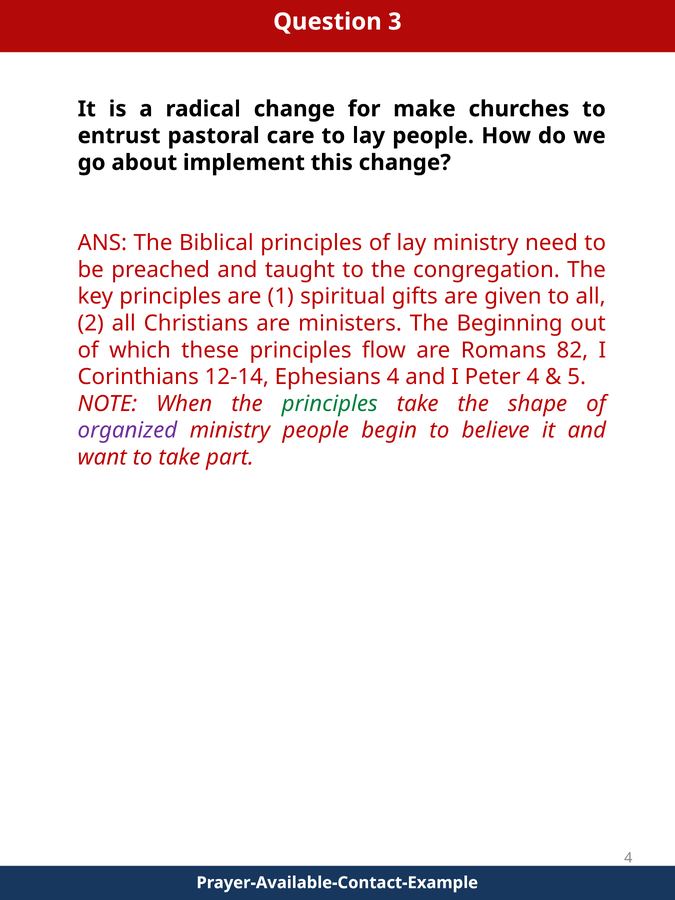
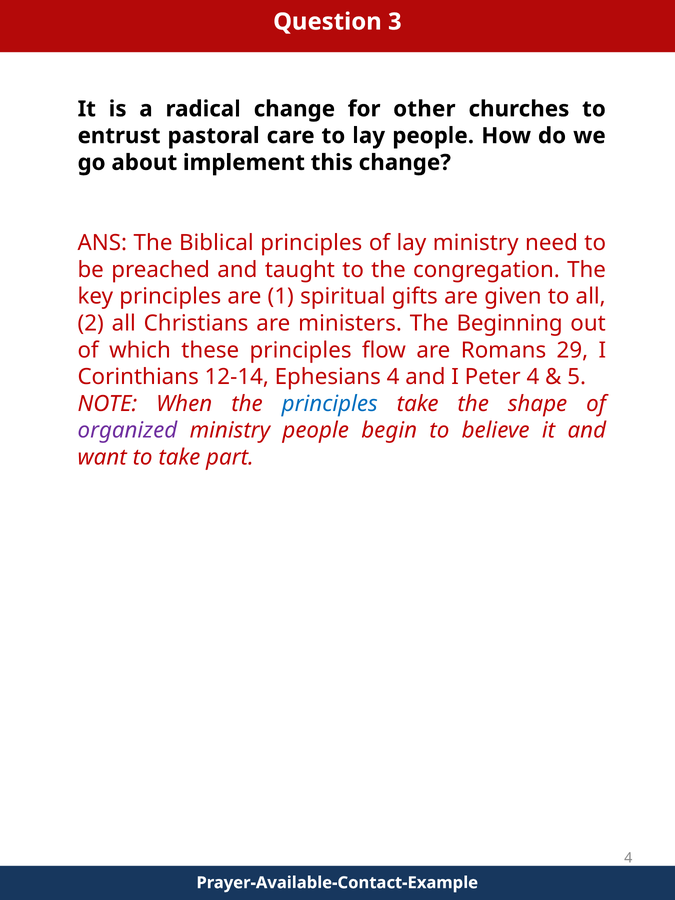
make: make -> other
82: 82 -> 29
principles at (330, 404) colour: green -> blue
